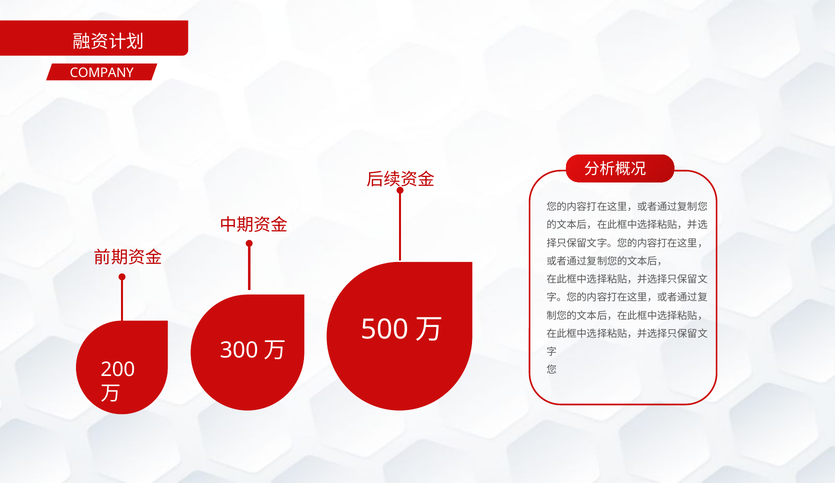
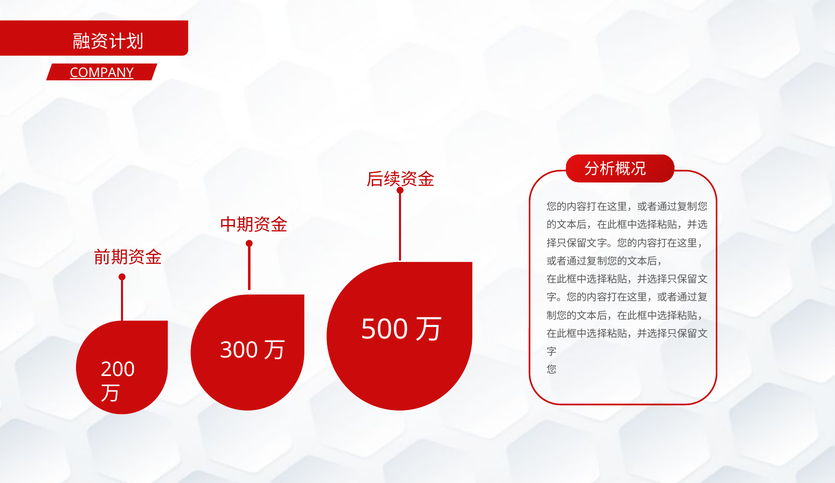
COMPANY underline: none -> present
